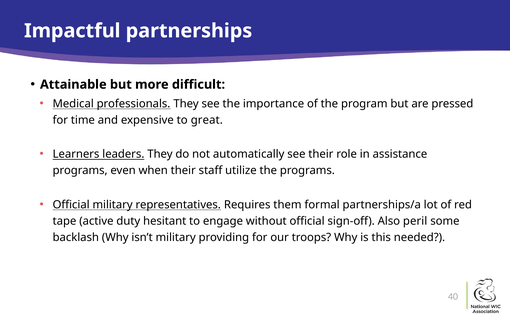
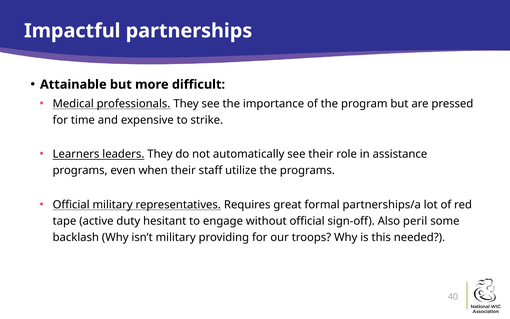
great: great -> strike
them: them -> great
